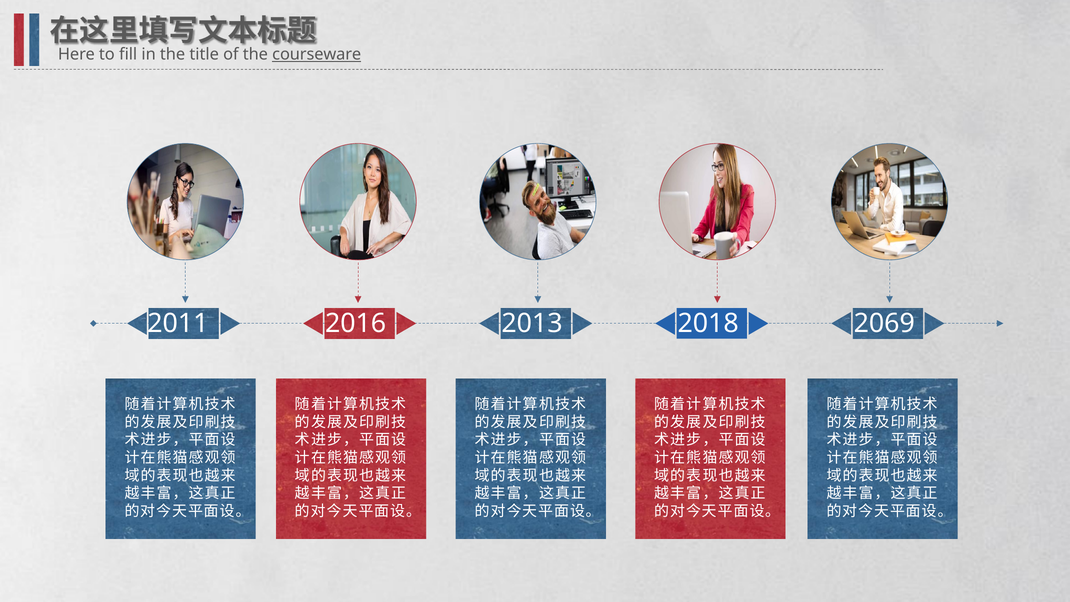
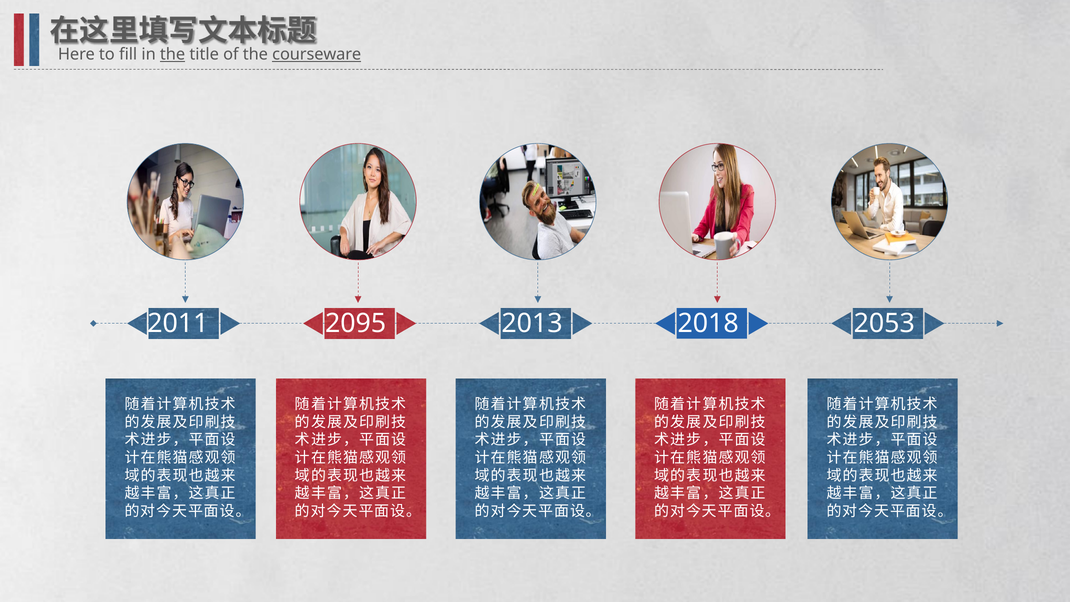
the at (173, 54) underline: none -> present
2016: 2016 -> 2095
2069: 2069 -> 2053
